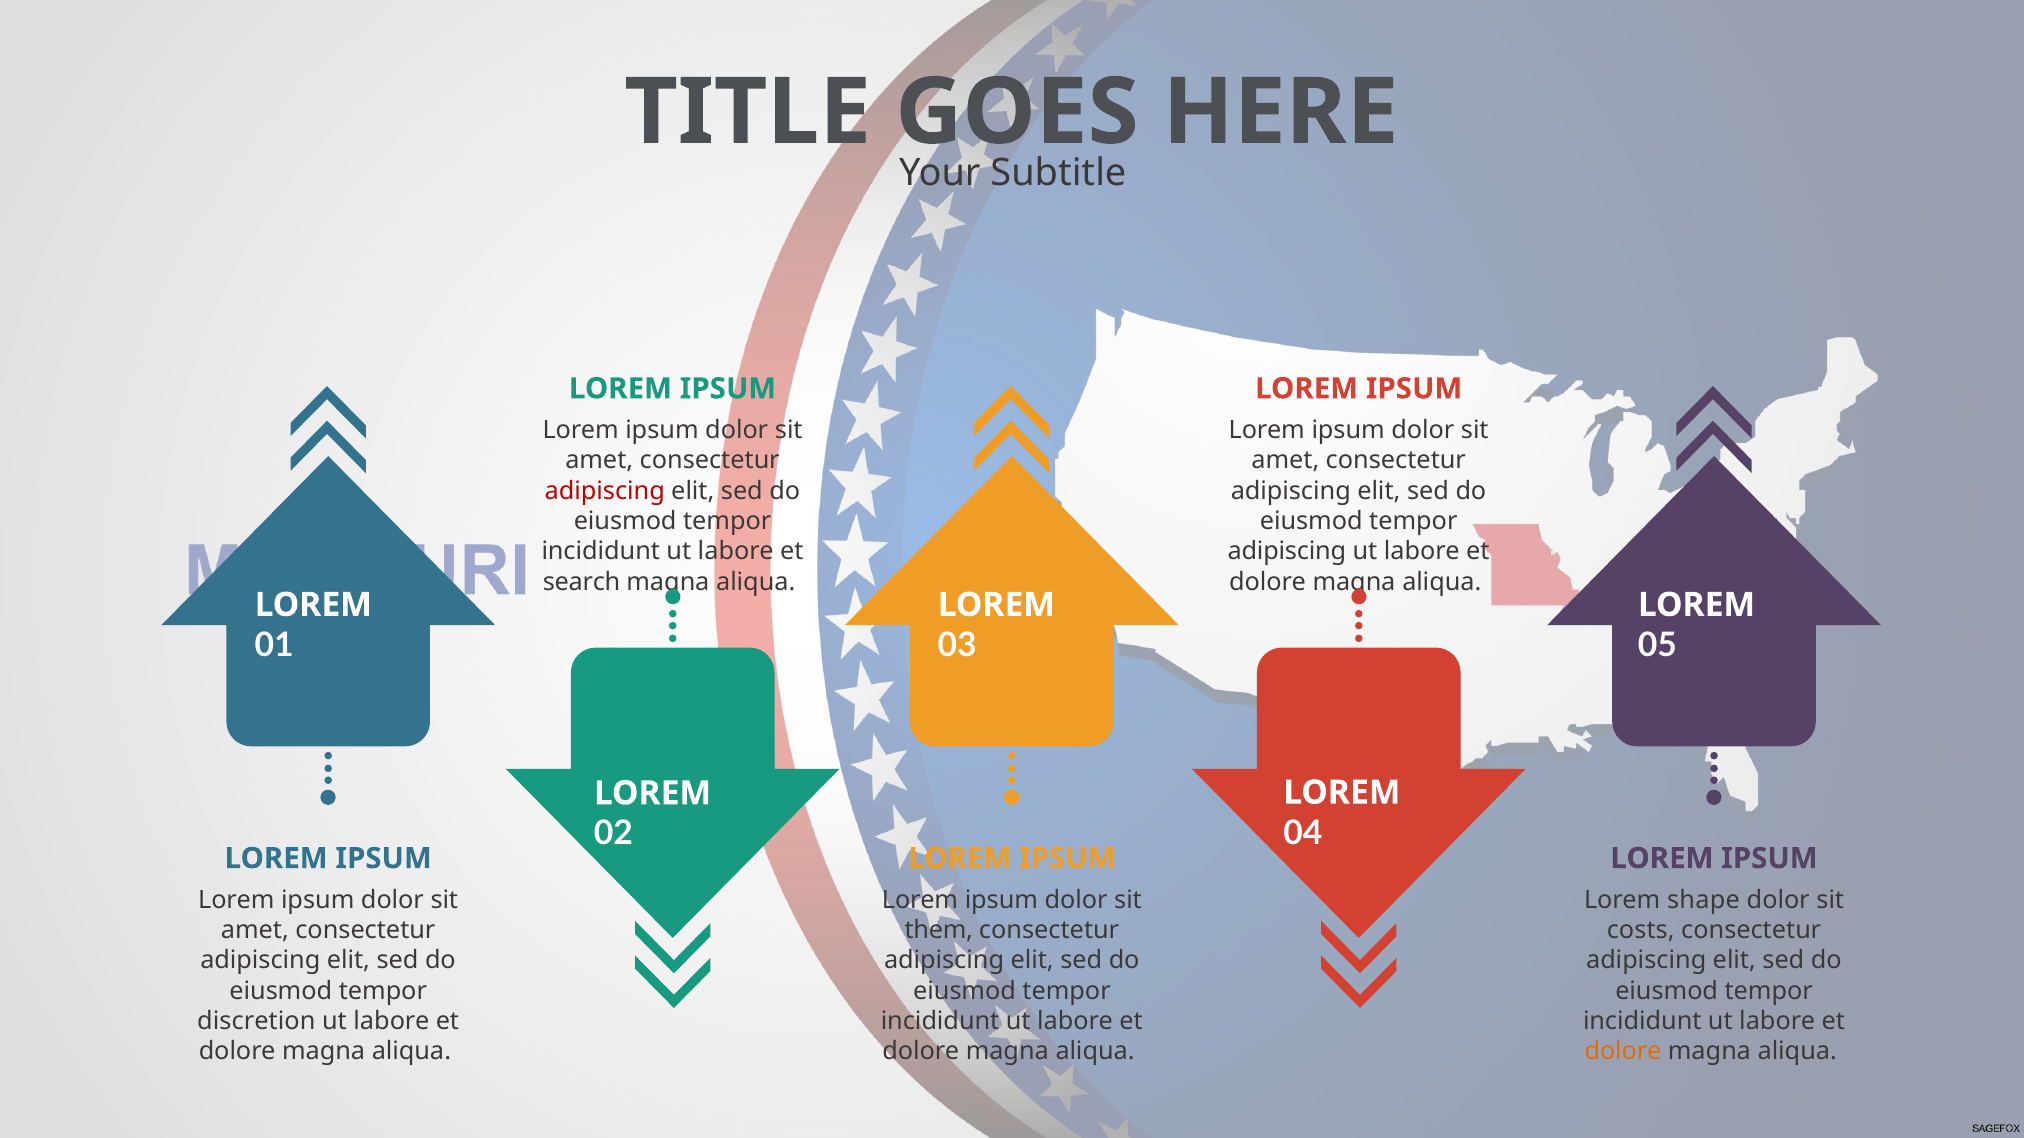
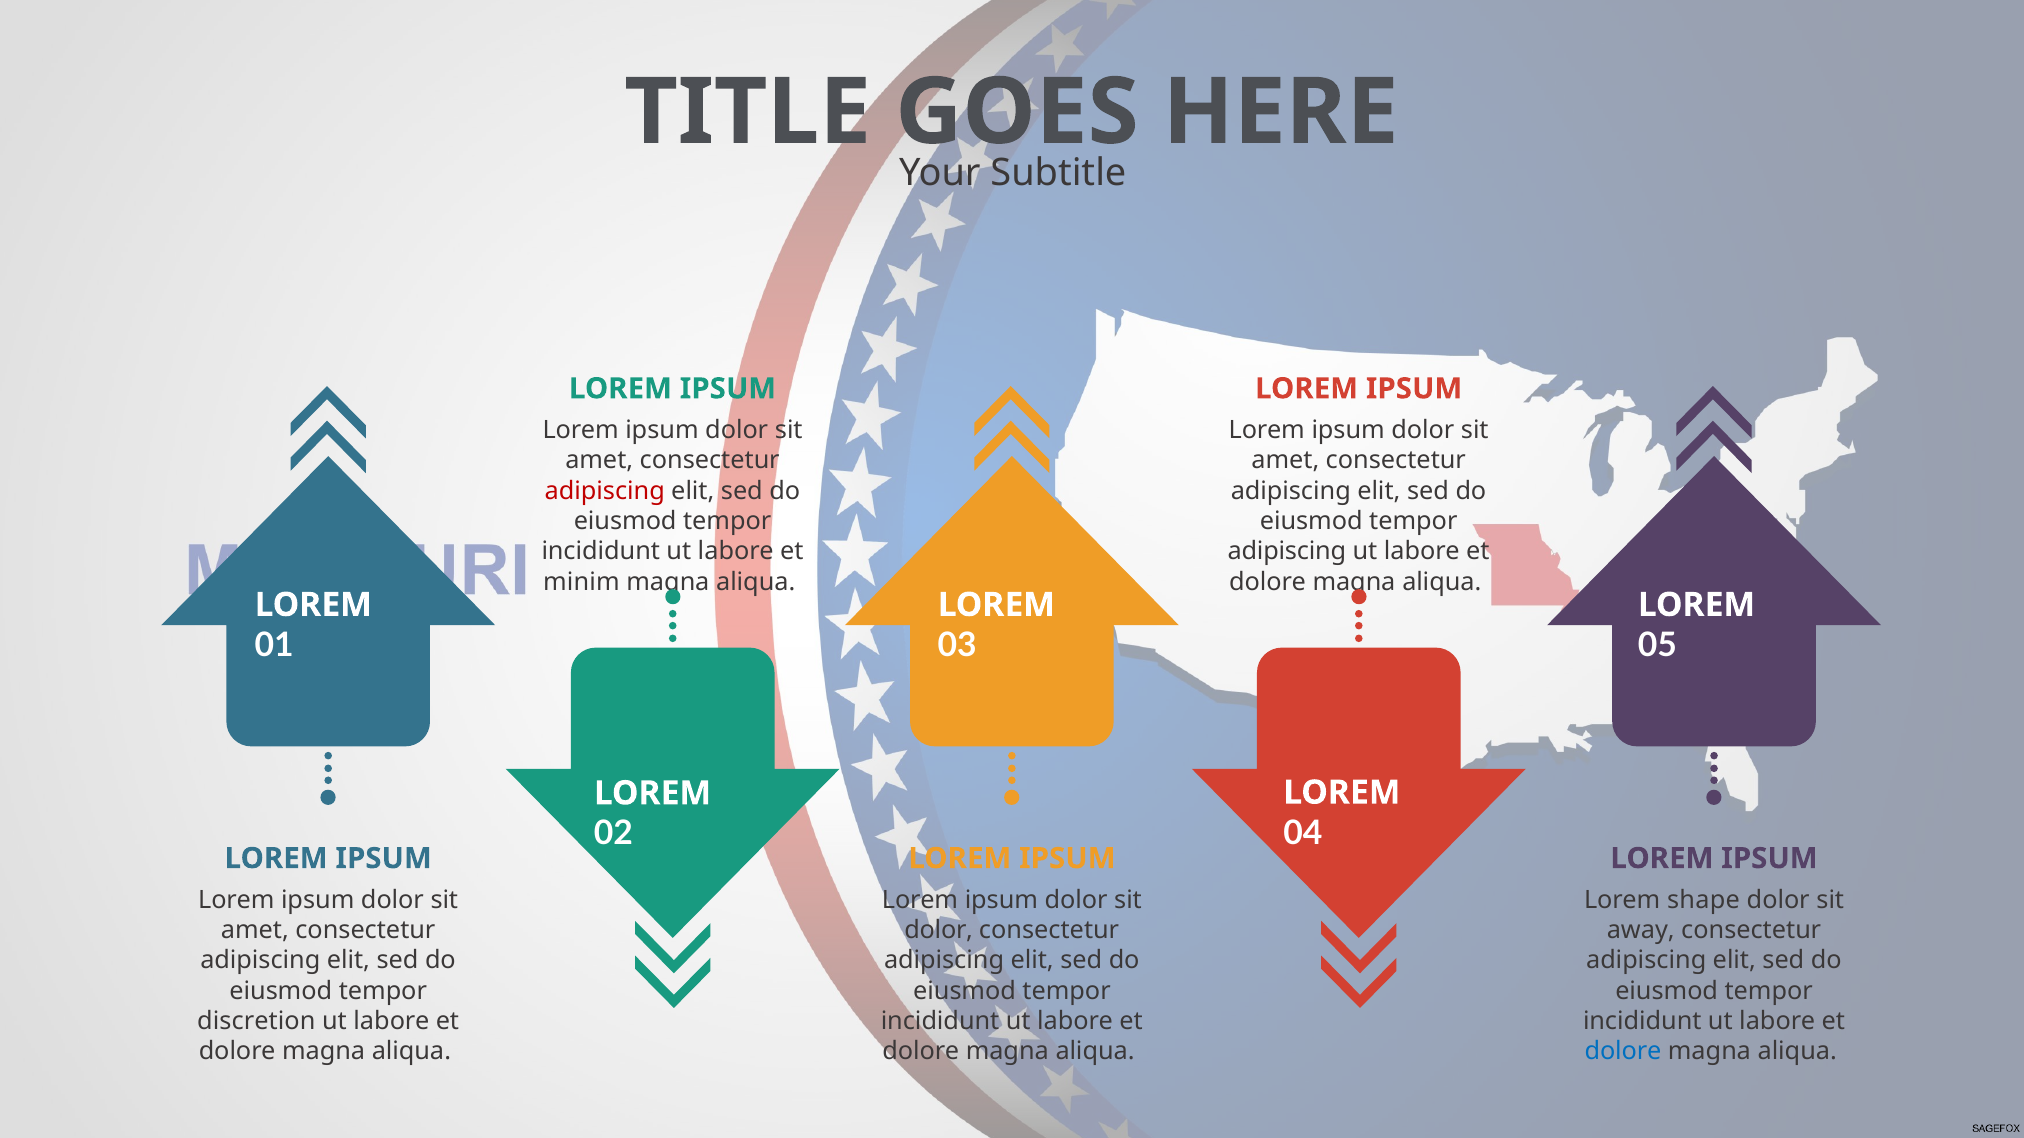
search: search -> minim
them at (939, 931): them -> dolor
costs: costs -> away
dolore at (1623, 1052) colour: orange -> blue
